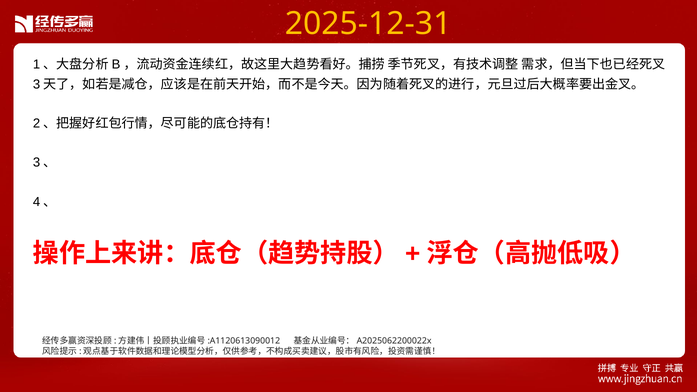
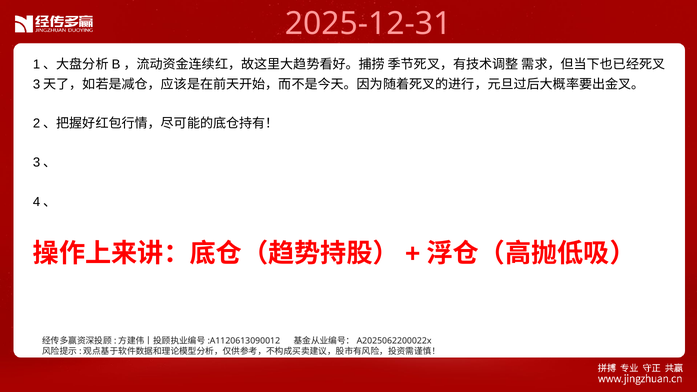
2025-12-31 colour: yellow -> pink
